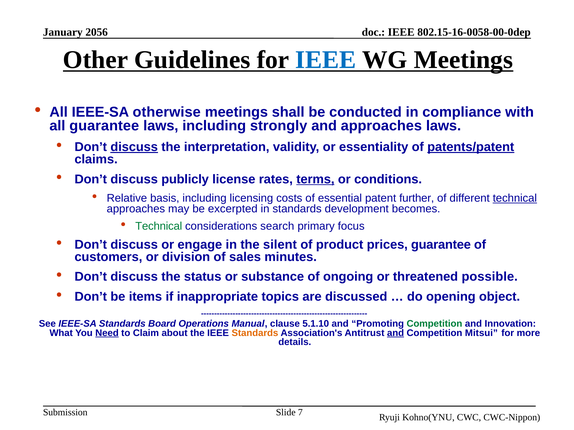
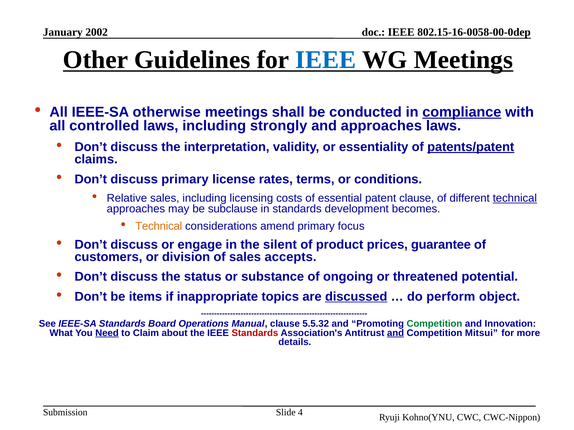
2056: 2056 -> 2002
compliance underline: none -> present
all guarantee: guarantee -> controlled
discuss at (134, 147) underline: present -> none
discuss publicly: publicly -> primary
terms underline: present -> none
Relative basis: basis -> sales
patent further: further -> clause
excerpted: excerpted -> subclause
Technical at (159, 226) colour: green -> orange
search: search -> amend
minutes: minutes -> accepts
possible: possible -> potential
discussed underline: none -> present
opening: opening -> perform
5.1.10: 5.1.10 -> 5.5.32
Standards at (255, 333) colour: orange -> red
7: 7 -> 4
